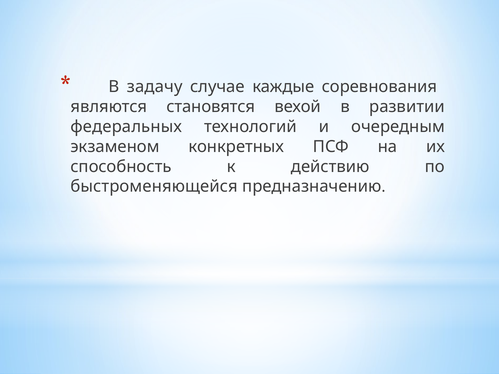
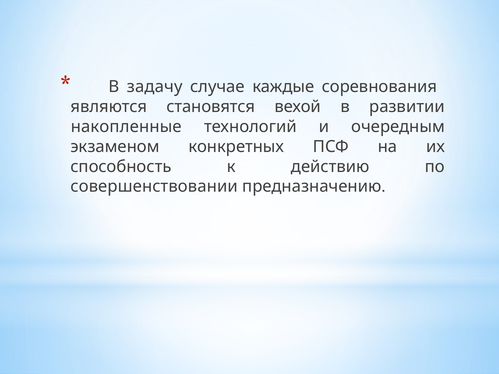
федеральных: федеральных -> накопленные
быстроменяющейся: быстроменяющейся -> совершенствовании
